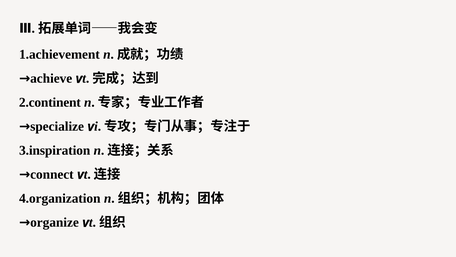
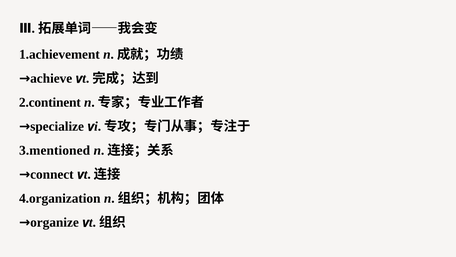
3.inspiration: 3.inspiration -> 3.mentioned
